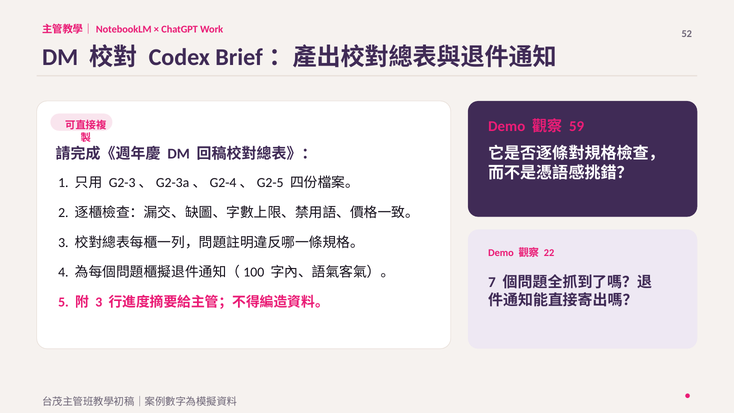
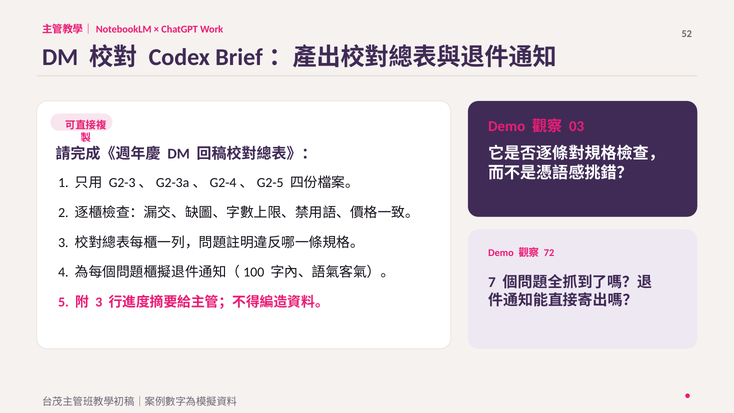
59: 59 -> 03
22: 22 -> 72
